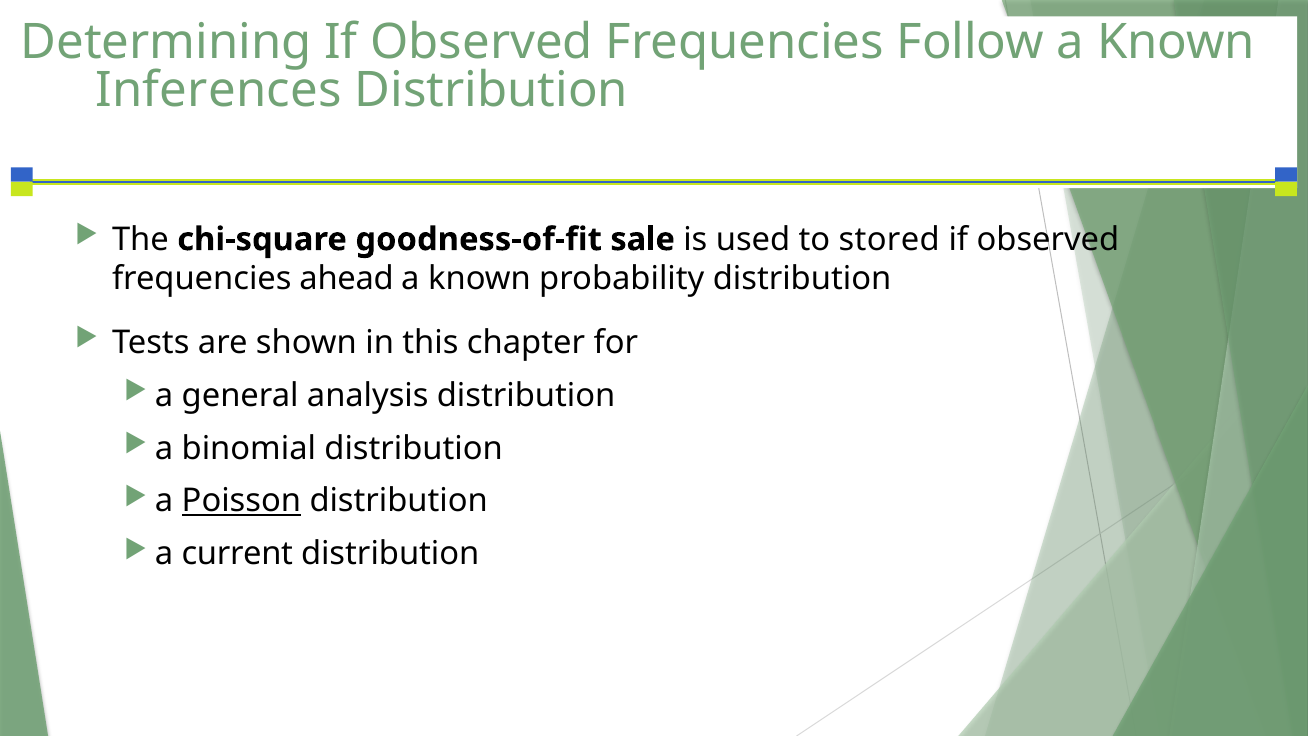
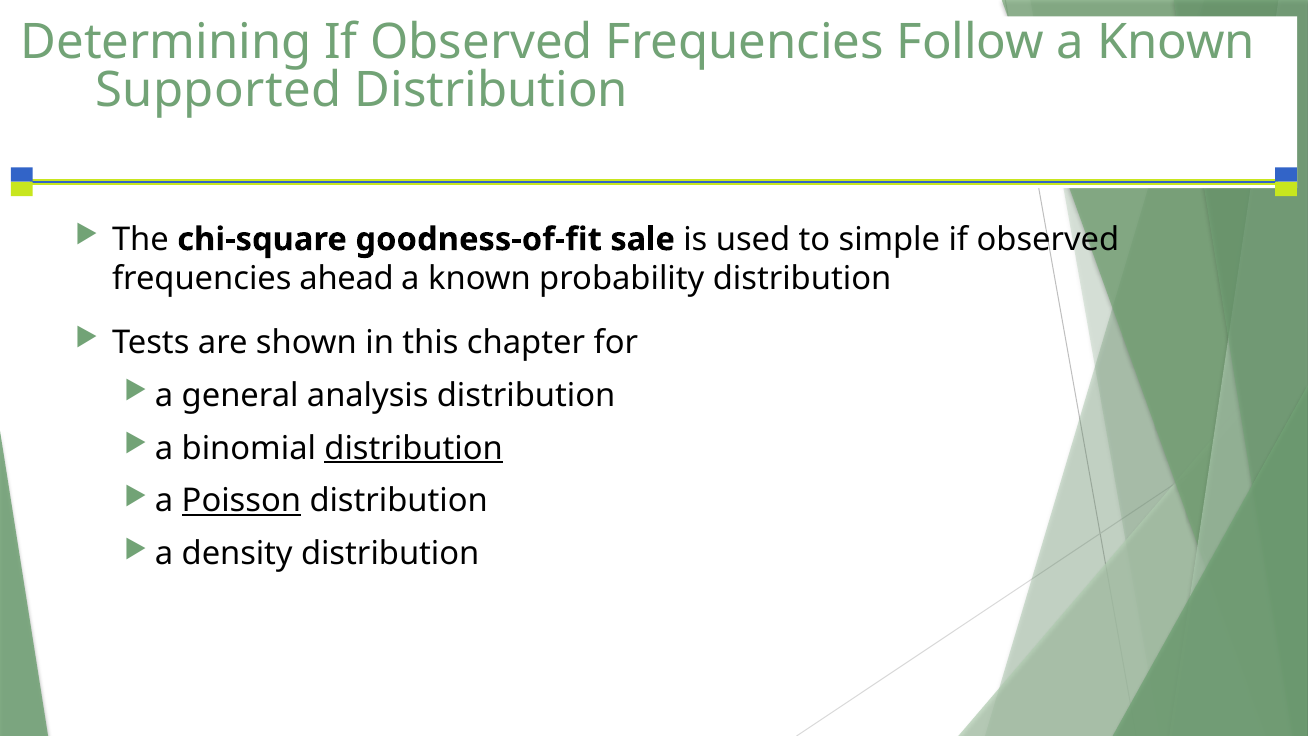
Inferences: Inferences -> Supported
stored: stored -> simple
distribution at (414, 448) underline: none -> present
current: current -> density
